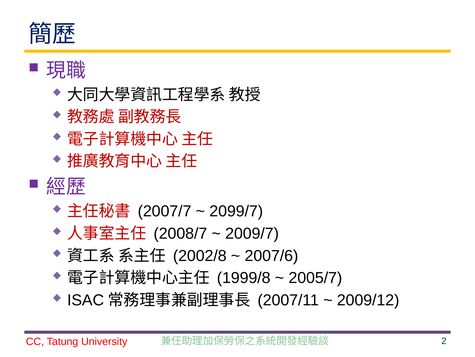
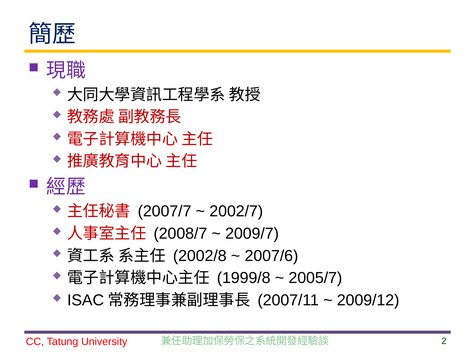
2099/7: 2099/7 -> 2002/7
